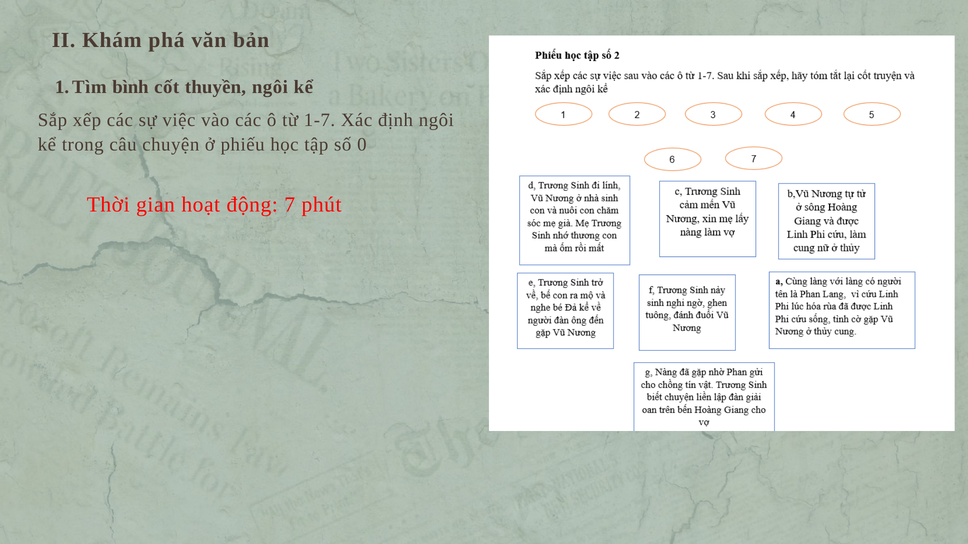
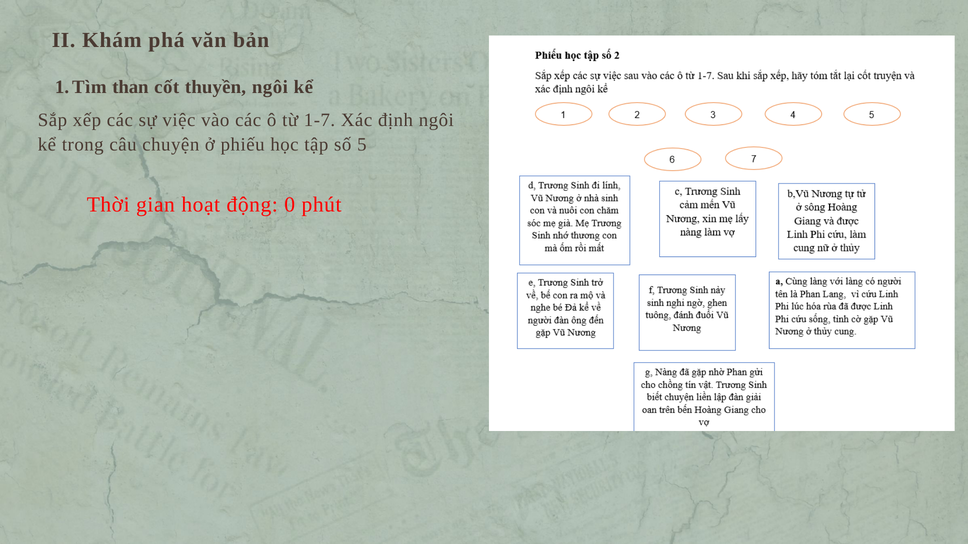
bình: bình -> than
0: 0 -> 5
7: 7 -> 0
